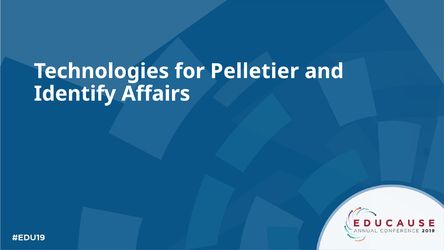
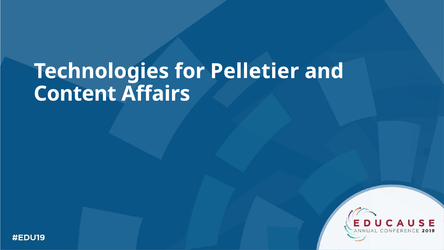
Identify: Identify -> Content
